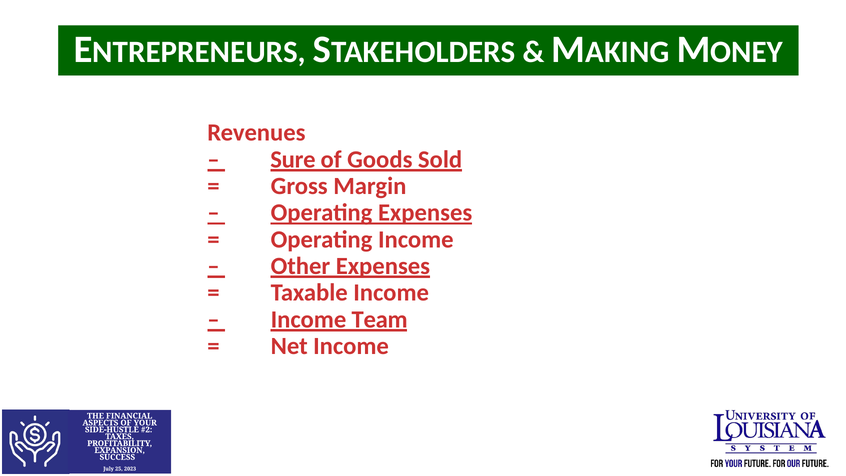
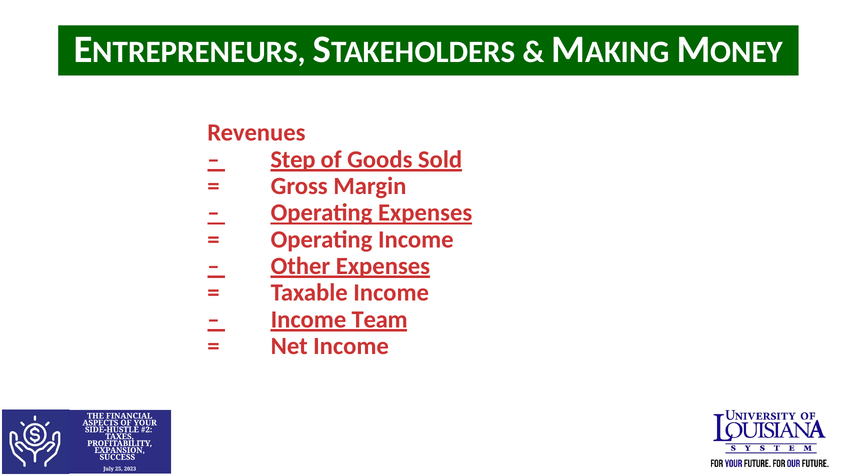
Sure: Sure -> Step
